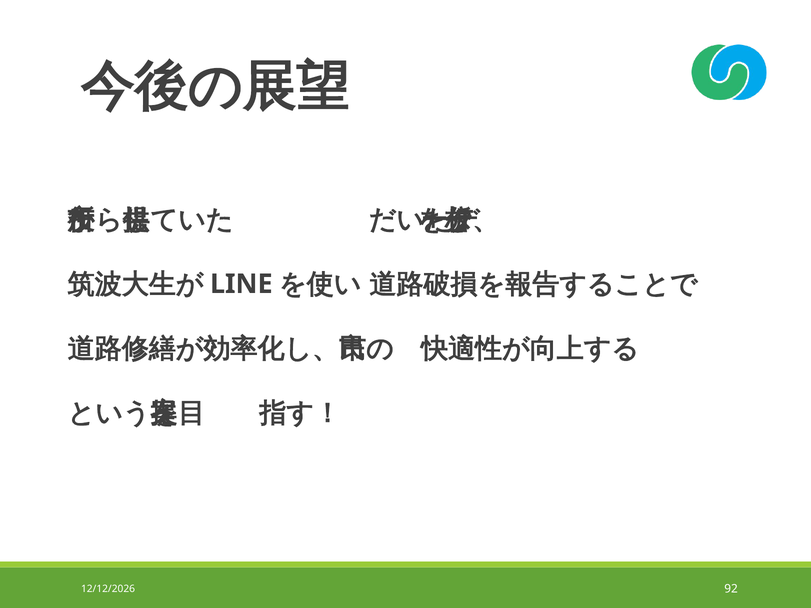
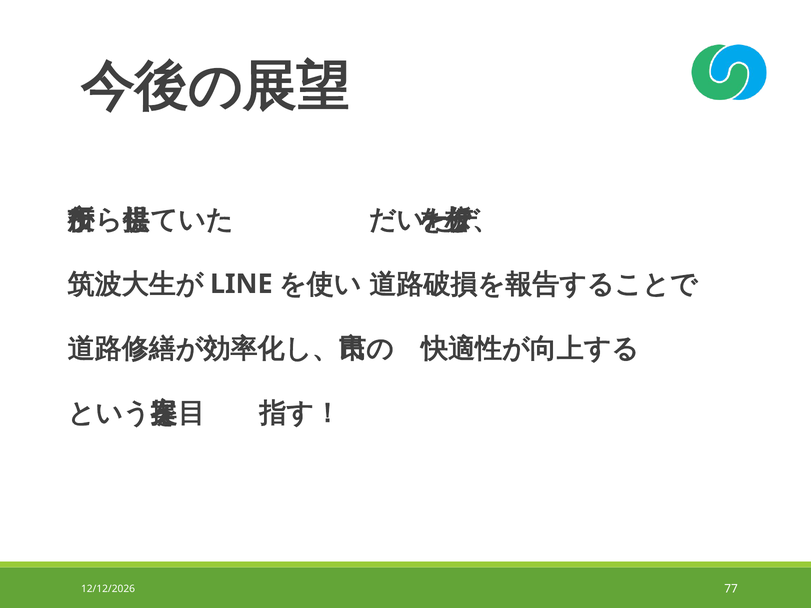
92: 92 -> 77
